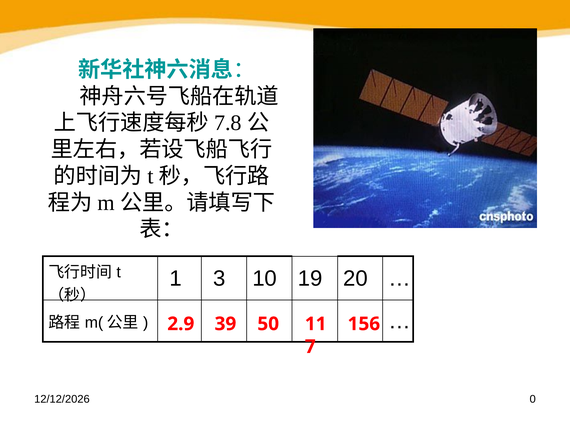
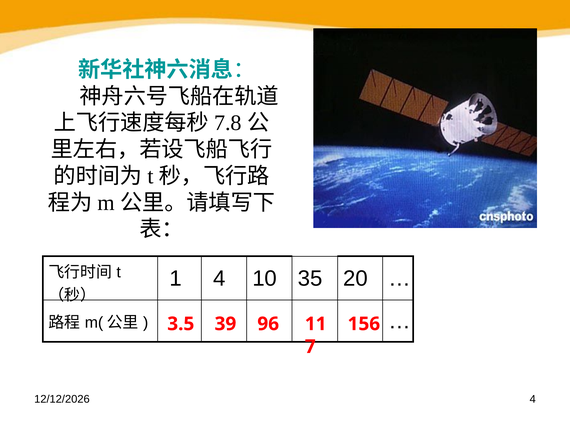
1 3: 3 -> 4
19: 19 -> 35
2.9: 2.9 -> 3.5
50: 50 -> 96
0 at (533, 400): 0 -> 4
